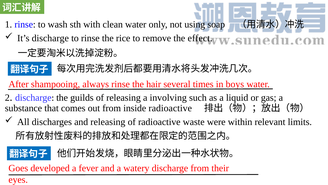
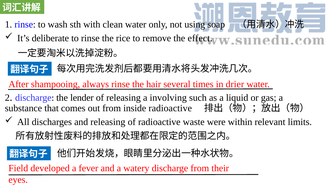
It’s discharge: discharge -> deliberate
boys: boys -> drier
guilds: guilds -> lender
Goes: Goes -> Field
